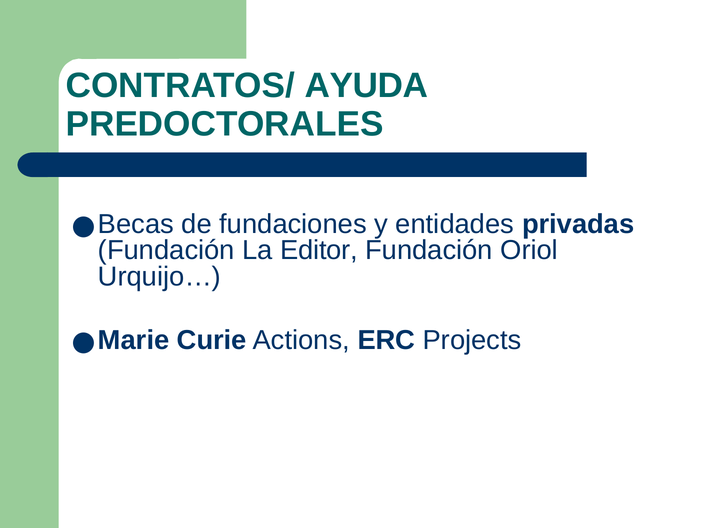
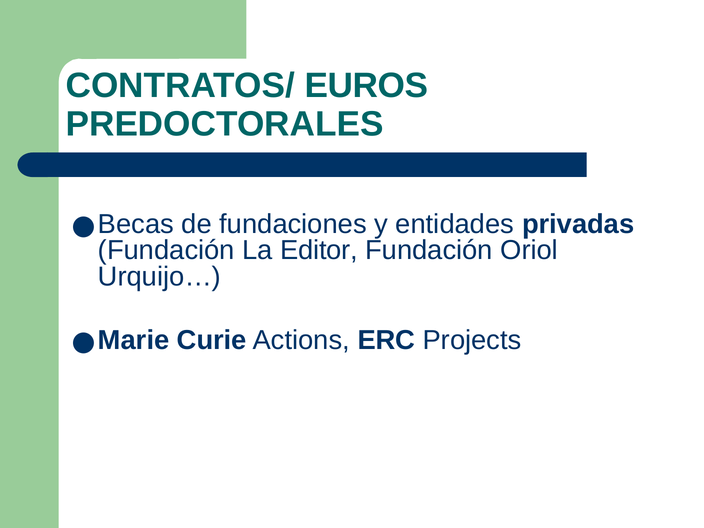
AYUDA: AYUDA -> EUROS
